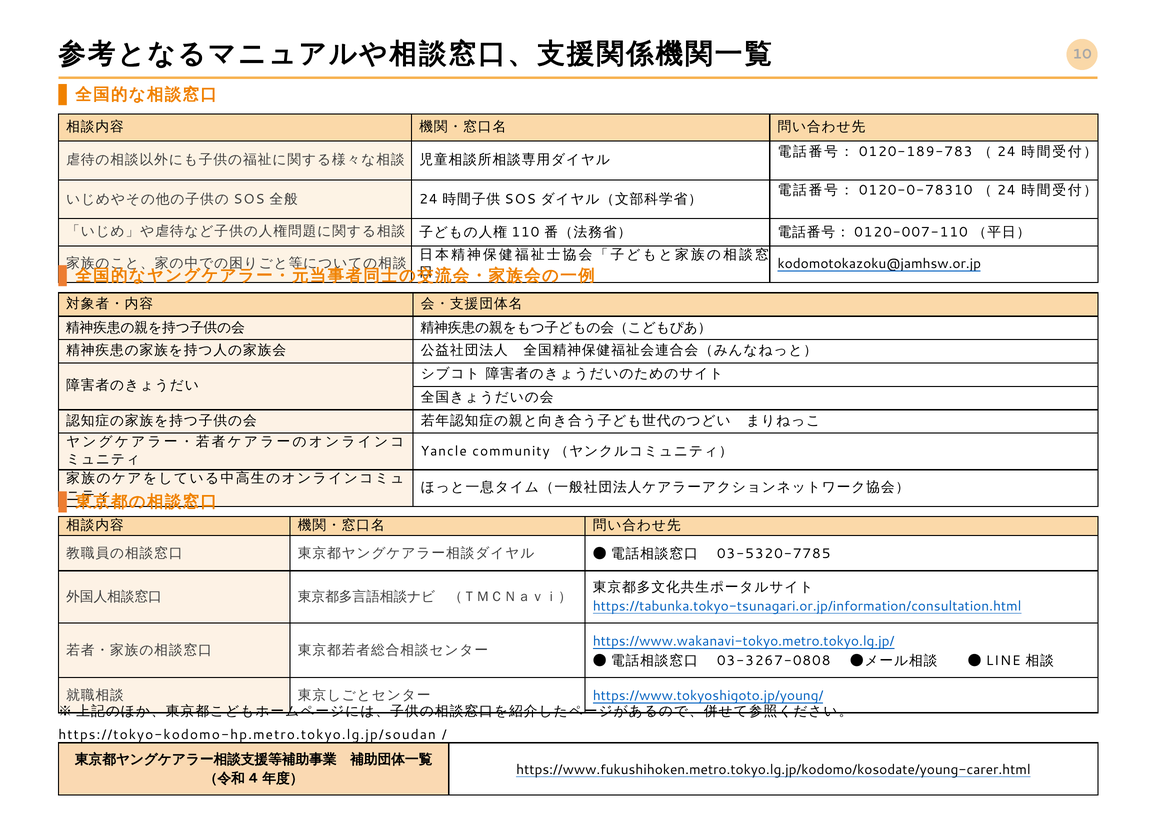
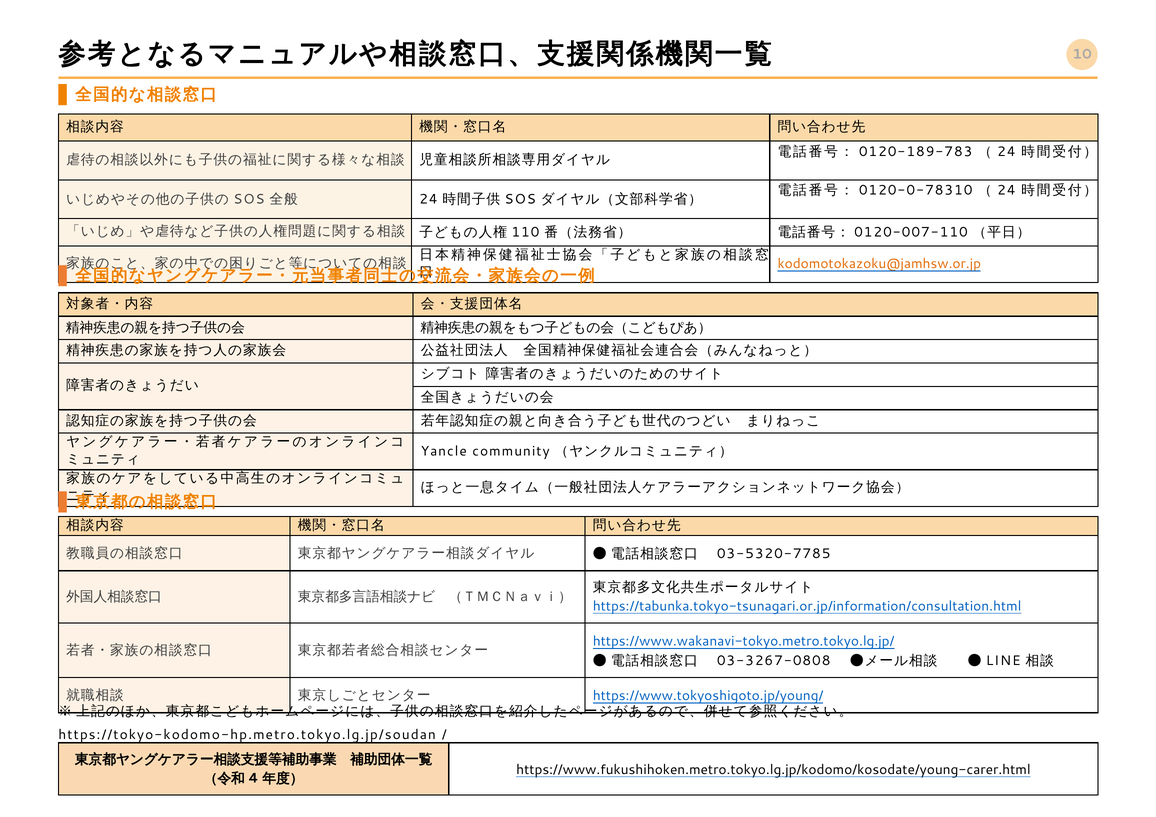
kodomotokazoku@jamhsw.or.jp colour: black -> orange
